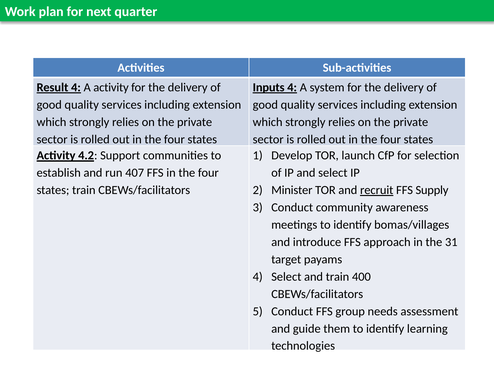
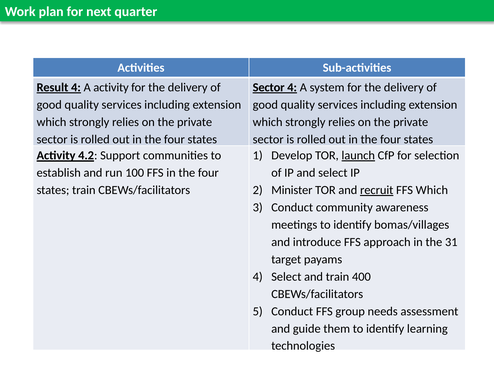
Inputs at (269, 88): Inputs -> Sector
launch underline: none -> present
407: 407 -> 100
FFS Supply: Supply -> Which
